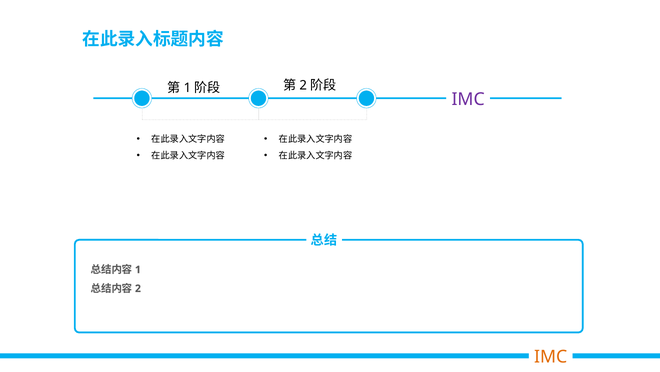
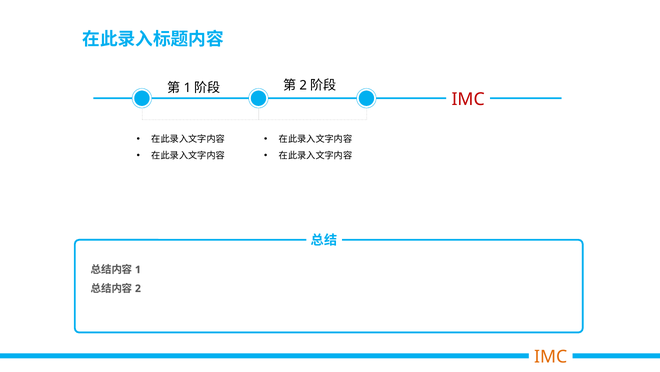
IMC at (468, 99) colour: purple -> red
